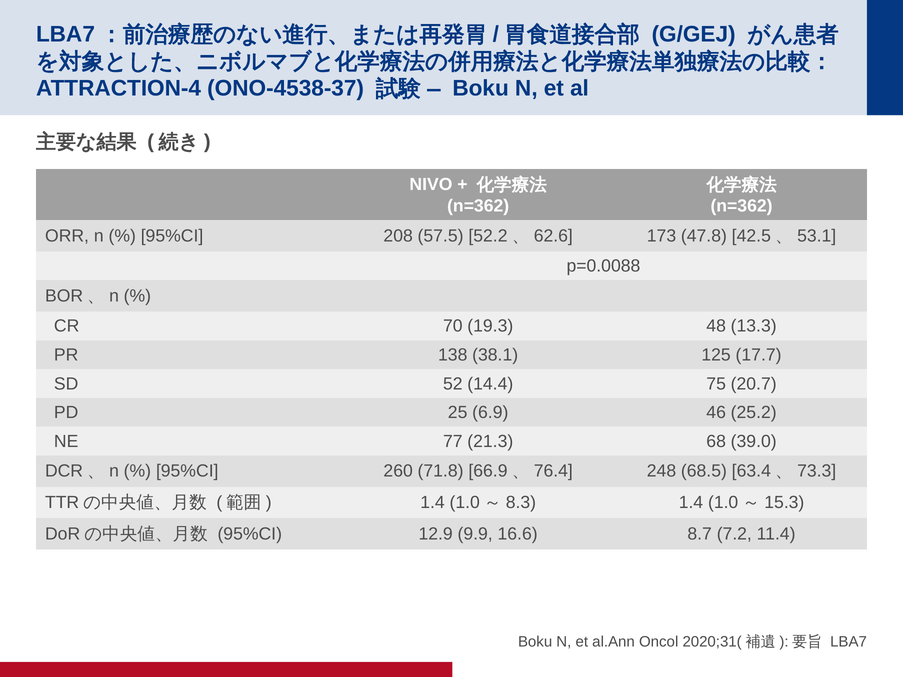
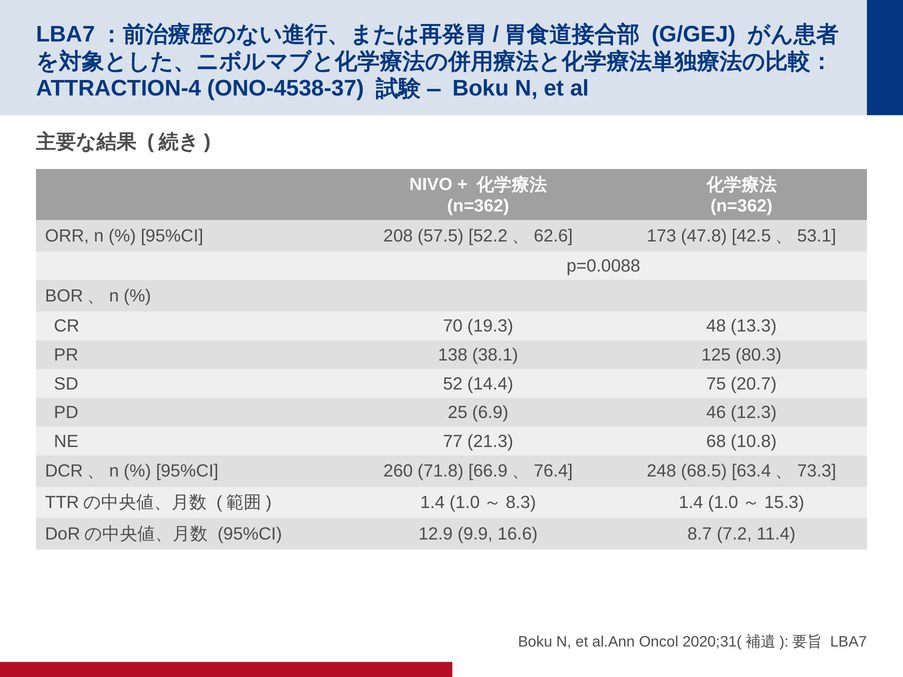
17.7: 17.7 -> 80.3
25.2: 25.2 -> 12.3
39.0: 39.0 -> 10.8
